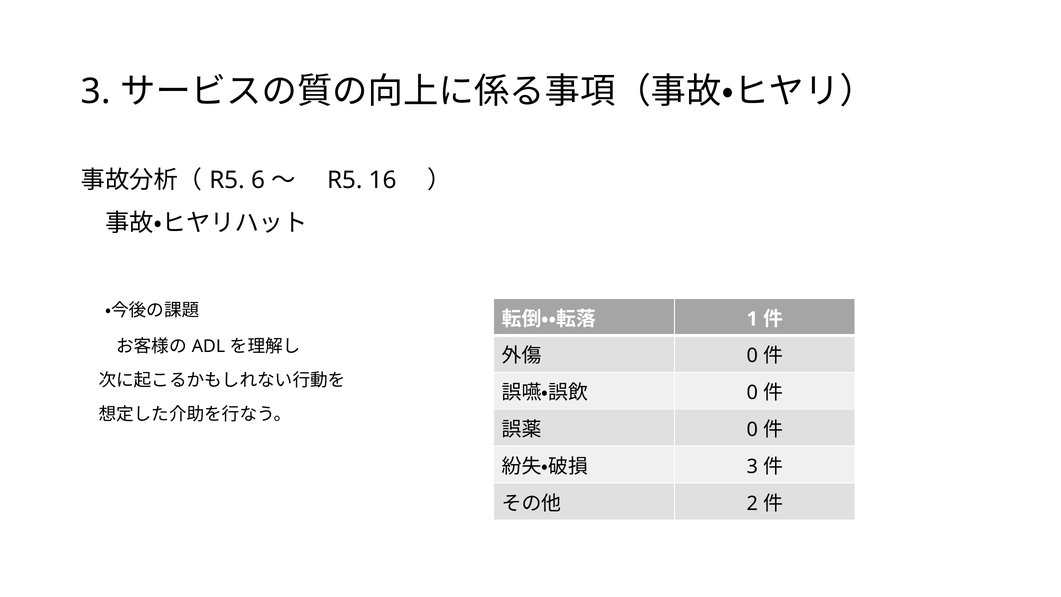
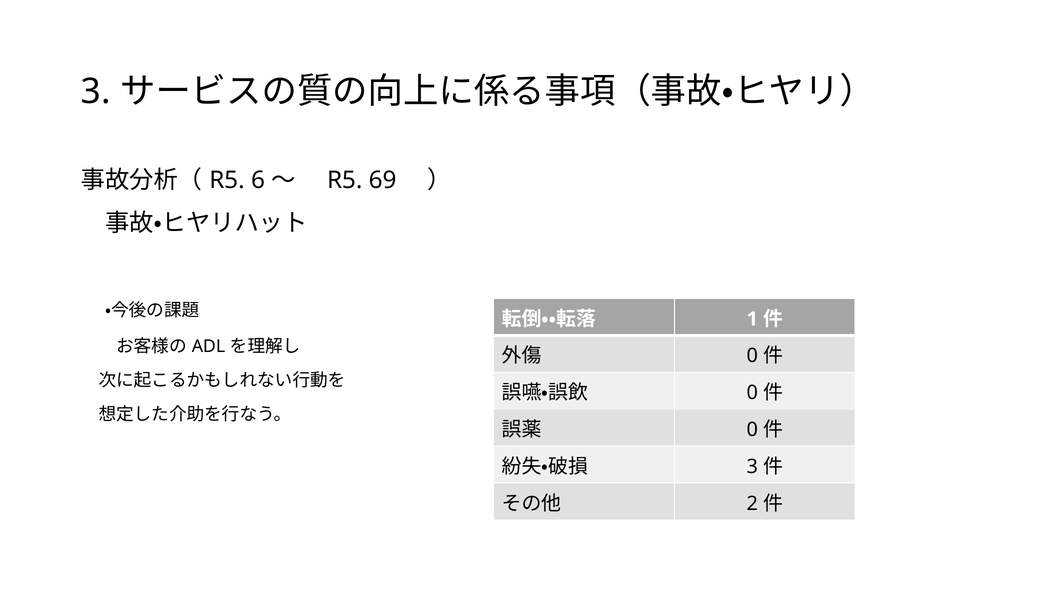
16: 16 -> 69
